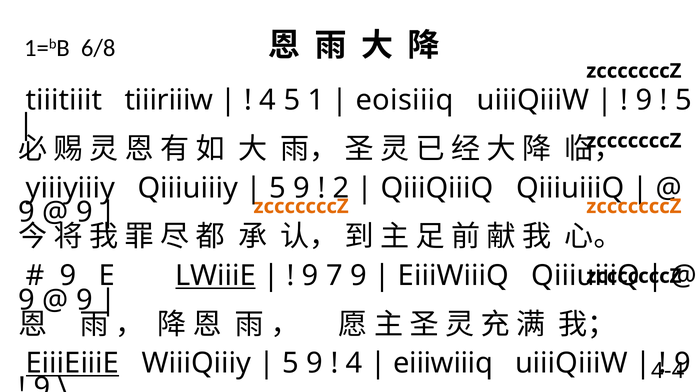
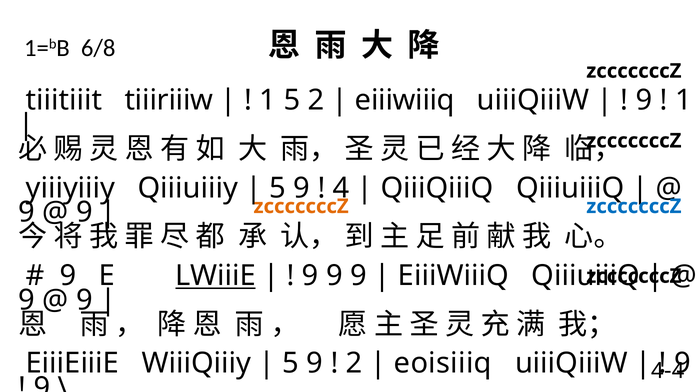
4 at (268, 101): 4 -> 1
5 1: 1 -> 2
eoisiiiq at (405, 101): eoisiiiq -> eiiiwiiiq
5 at (684, 101): 5 -> 1
2: 2 -> 4
zcccccccZ at (634, 207) colour: orange -> blue
7 at (334, 276): 7 -> 9
EiiiEiiiE underline: present -> none
4 at (354, 364): 4 -> 2
eiiiwiiiq at (443, 364): eiiiwiiiq -> eoisiiiq
